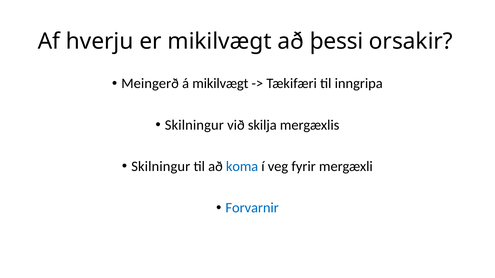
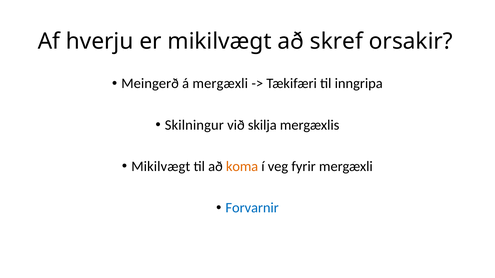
þessi: þessi -> skref
á mikilvægt: mikilvægt -> mergæxli
Skilningur at (161, 167): Skilningur -> Mikilvægt
koma colour: blue -> orange
